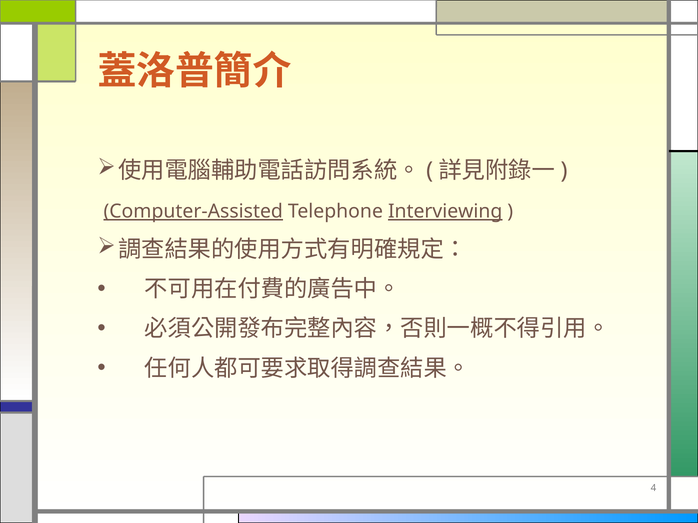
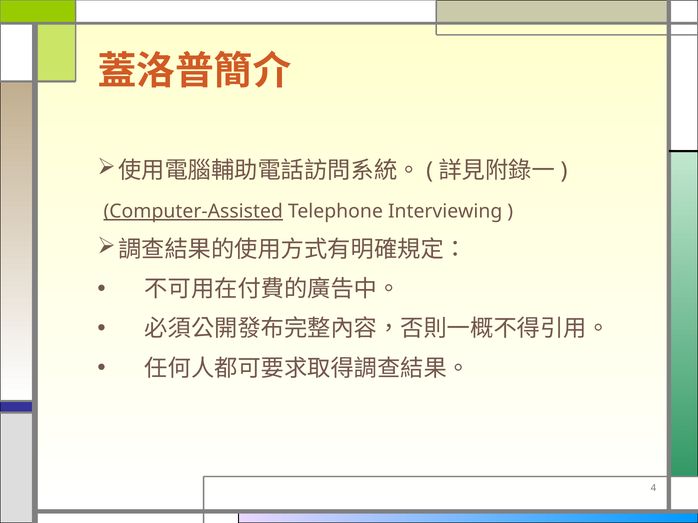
Interviewing underline: present -> none
